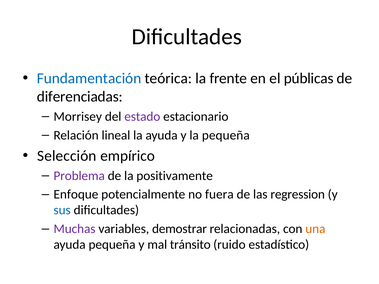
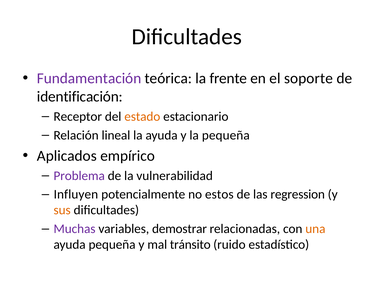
Fundamentación colour: blue -> purple
públicas: públicas -> soporte
diferenciadas: diferenciadas -> identificación
Morrisey: Morrisey -> Receptor
estado colour: purple -> orange
Selección: Selección -> Aplicados
positivamente: positivamente -> vulnerabilidad
Enfoque: Enfoque -> Influyen
fuera: fuera -> estos
sus colour: blue -> orange
